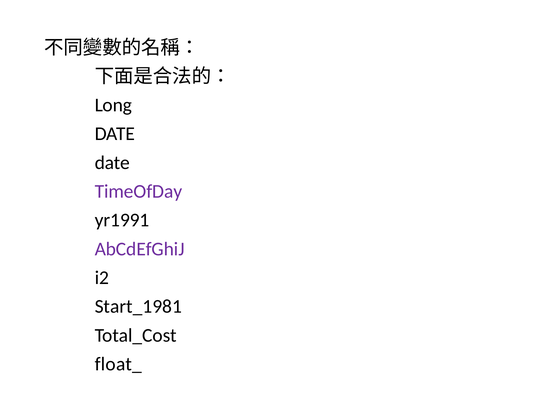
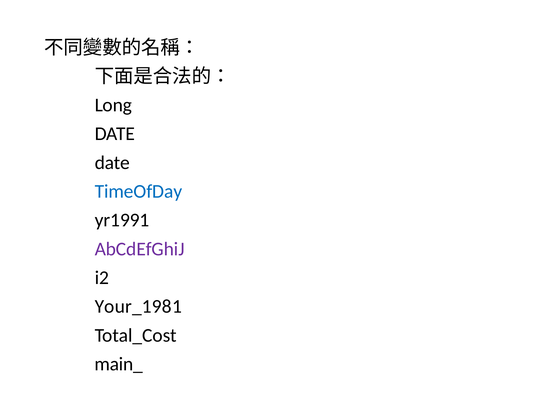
TimeOfDay colour: purple -> blue
Start_1981: Start_1981 -> Your_1981
float_: float_ -> main_
